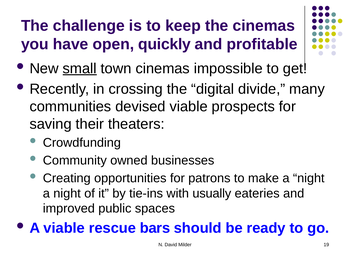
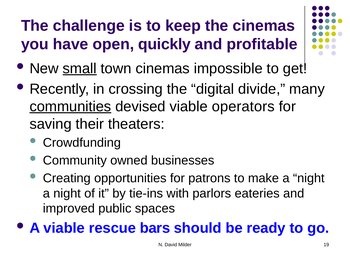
communities underline: none -> present
prospects: prospects -> operators
usually: usually -> parlors
